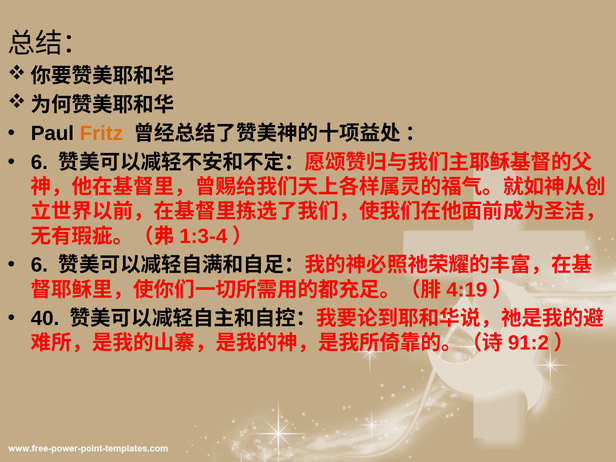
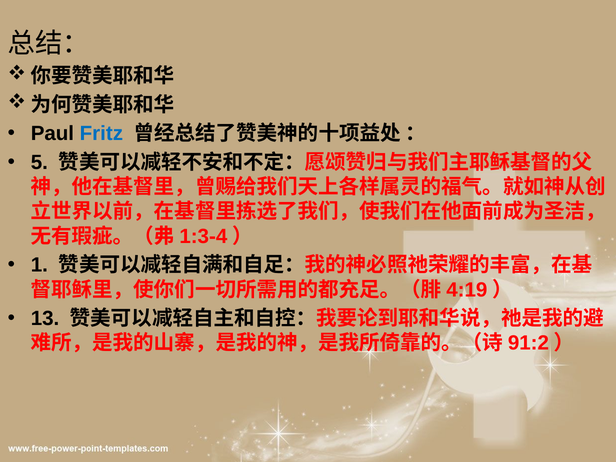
Fritz colour: orange -> blue
6 at (39, 162): 6 -> 5
6 at (39, 265): 6 -> 1
40: 40 -> 13
